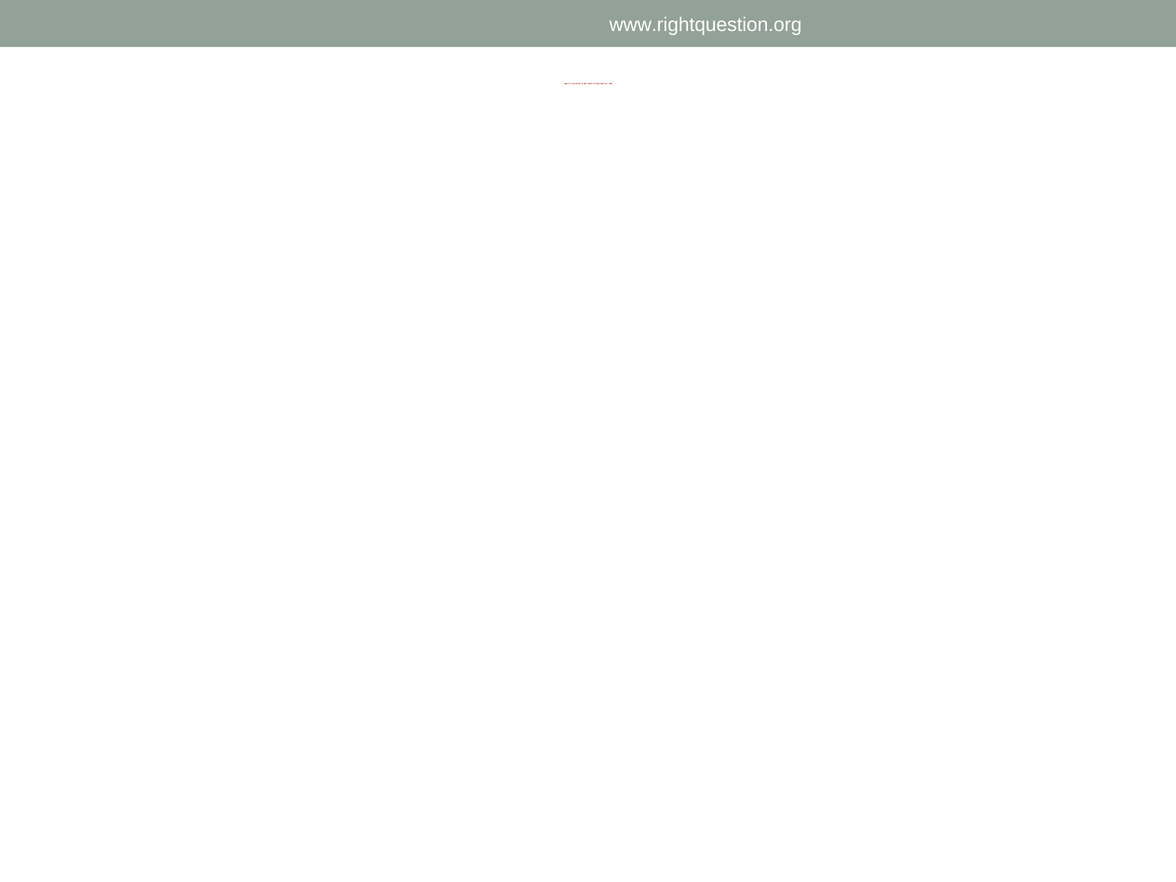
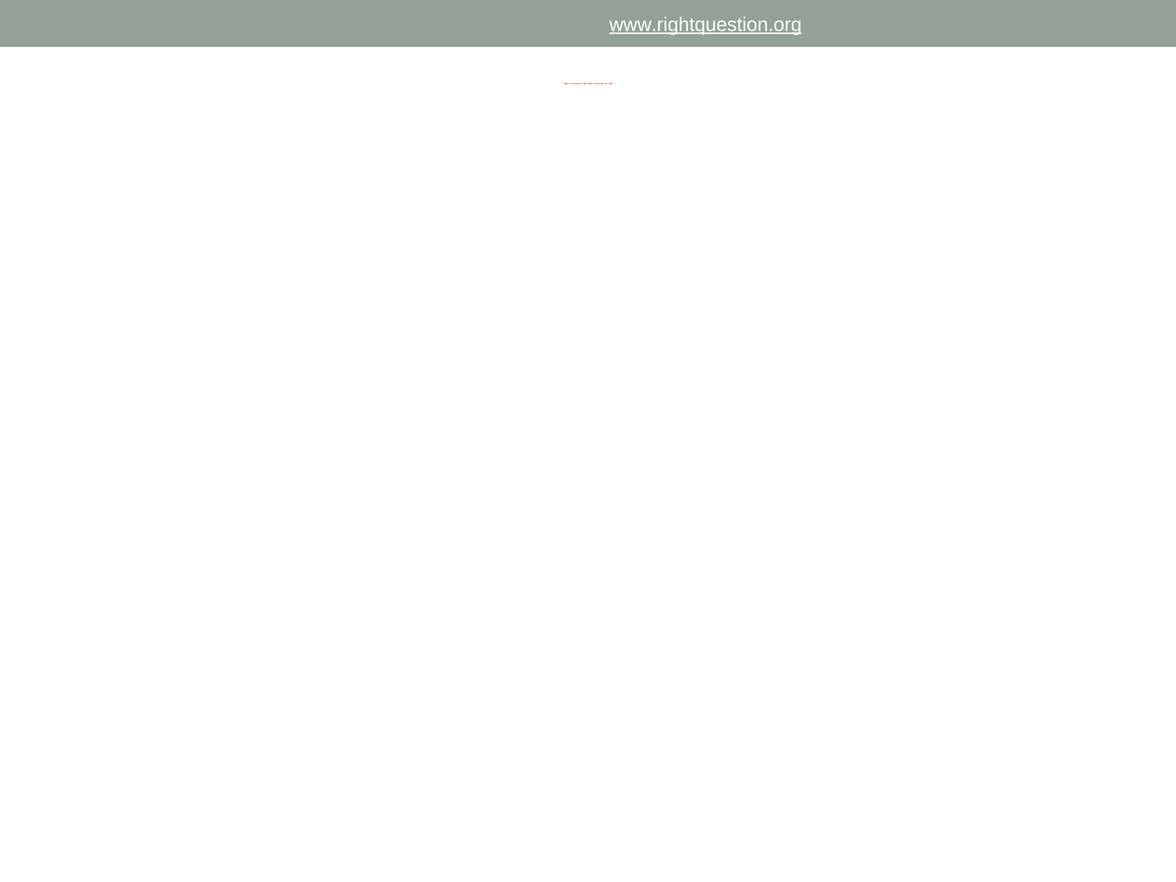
www.rightquestion.org underline: none -> present
